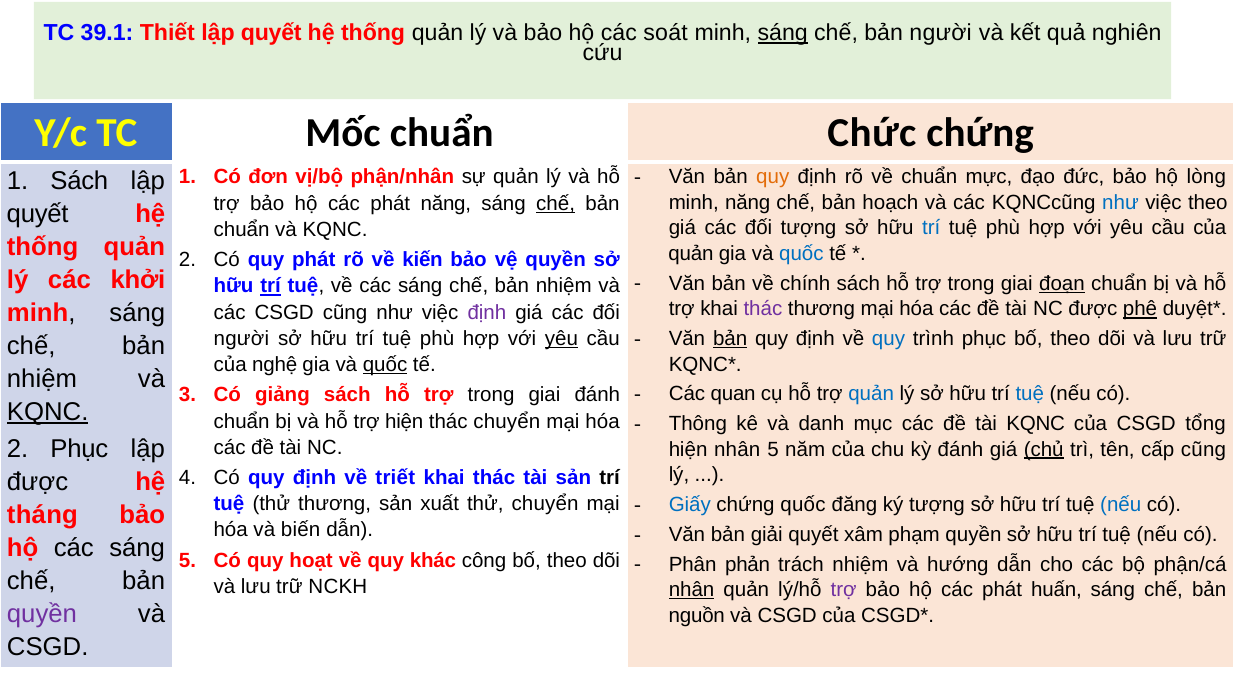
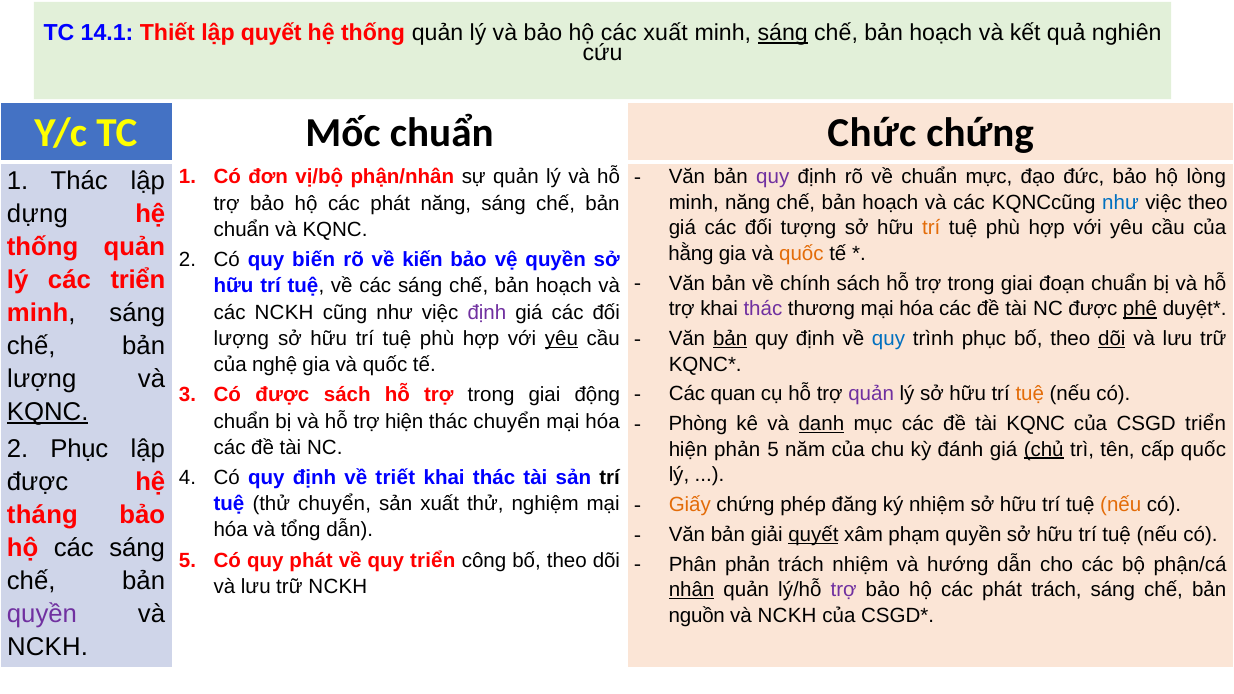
39.1: 39.1 -> 14.1
các soát: soát -> xuất
người at (941, 33): người -> hoạch
quy at (773, 177) colour: orange -> purple
1 Sách: Sách -> Thác
chế at (556, 203) underline: present -> none
quyết at (38, 214): quyết -> dựng
trí at (931, 228) colour: blue -> orange
quản at (691, 254): quản -> hằng
quốc at (801, 254) colour: blue -> orange
quy phát: phát -> biến
các khởi: khởi -> triển
đoạn underline: present -> none
trí at (271, 286) underline: present -> none
nhiệm at (564, 286): nhiệm -> hoạch
các CSGD: CSGD -> NCKH
người at (241, 339): người -> lượng
dõi at (1112, 339) underline: none -> present
quốc at (385, 365) underline: present -> none
nhiệm at (42, 379): nhiệm -> lượng
quản at (871, 394) colour: blue -> purple
tuệ at (1030, 394) colour: blue -> orange
Có giảng: giảng -> được
giai đánh: đánh -> động
Thông: Thông -> Phòng
danh underline: none -> present
CSGD tổng: tổng -> triển
hiện nhân: nhân -> phản
cấp cũng: cũng -> quốc
thử thương: thương -> chuyển
thử chuyển: chuyển -> nghiệm
Giấy colour: blue -> orange
chứng quốc: quốc -> phép
ký tượng: tượng -> nhiệm
nếu at (1121, 505) colour: blue -> orange
biến: biến -> tổng
quyết at (813, 535) underline: none -> present
quy hoạt: hoạt -> phát
quy khác: khác -> triển
phát huấn: huấn -> trách
CSGD at (787, 616): CSGD -> NCKH
CSGD at (48, 647): CSGD -> NCKH
